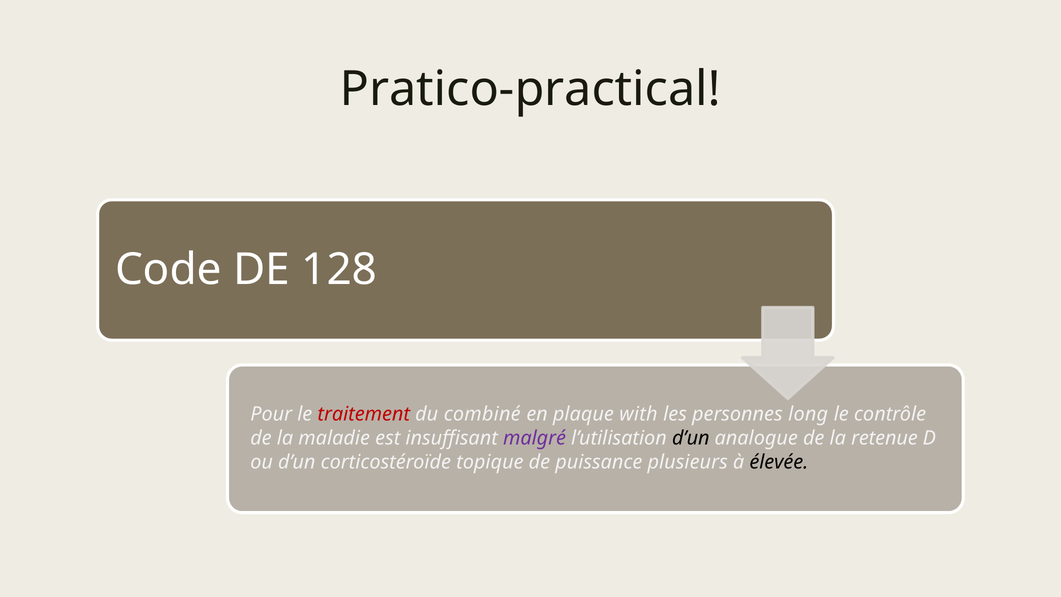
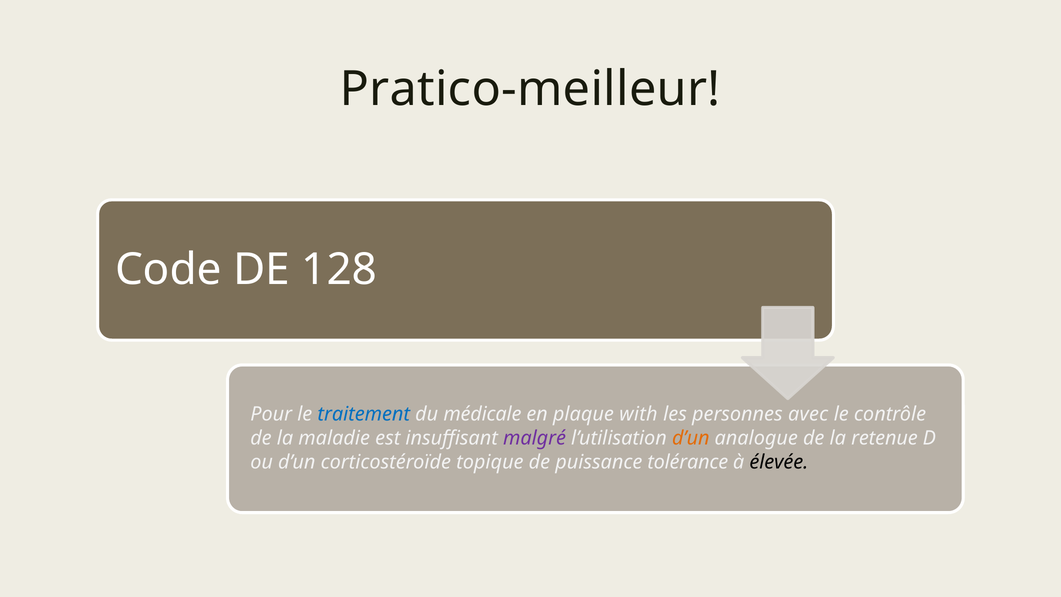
Pratico-practical: Pratico-practical -> Pratico-meilleur
traitement colour: red -> blue
combiné: combiné -> médicale
long: long -> avec
d’un at (691, 438) colour: black -> orange
plusieurs: plusieurs -> tolérance
